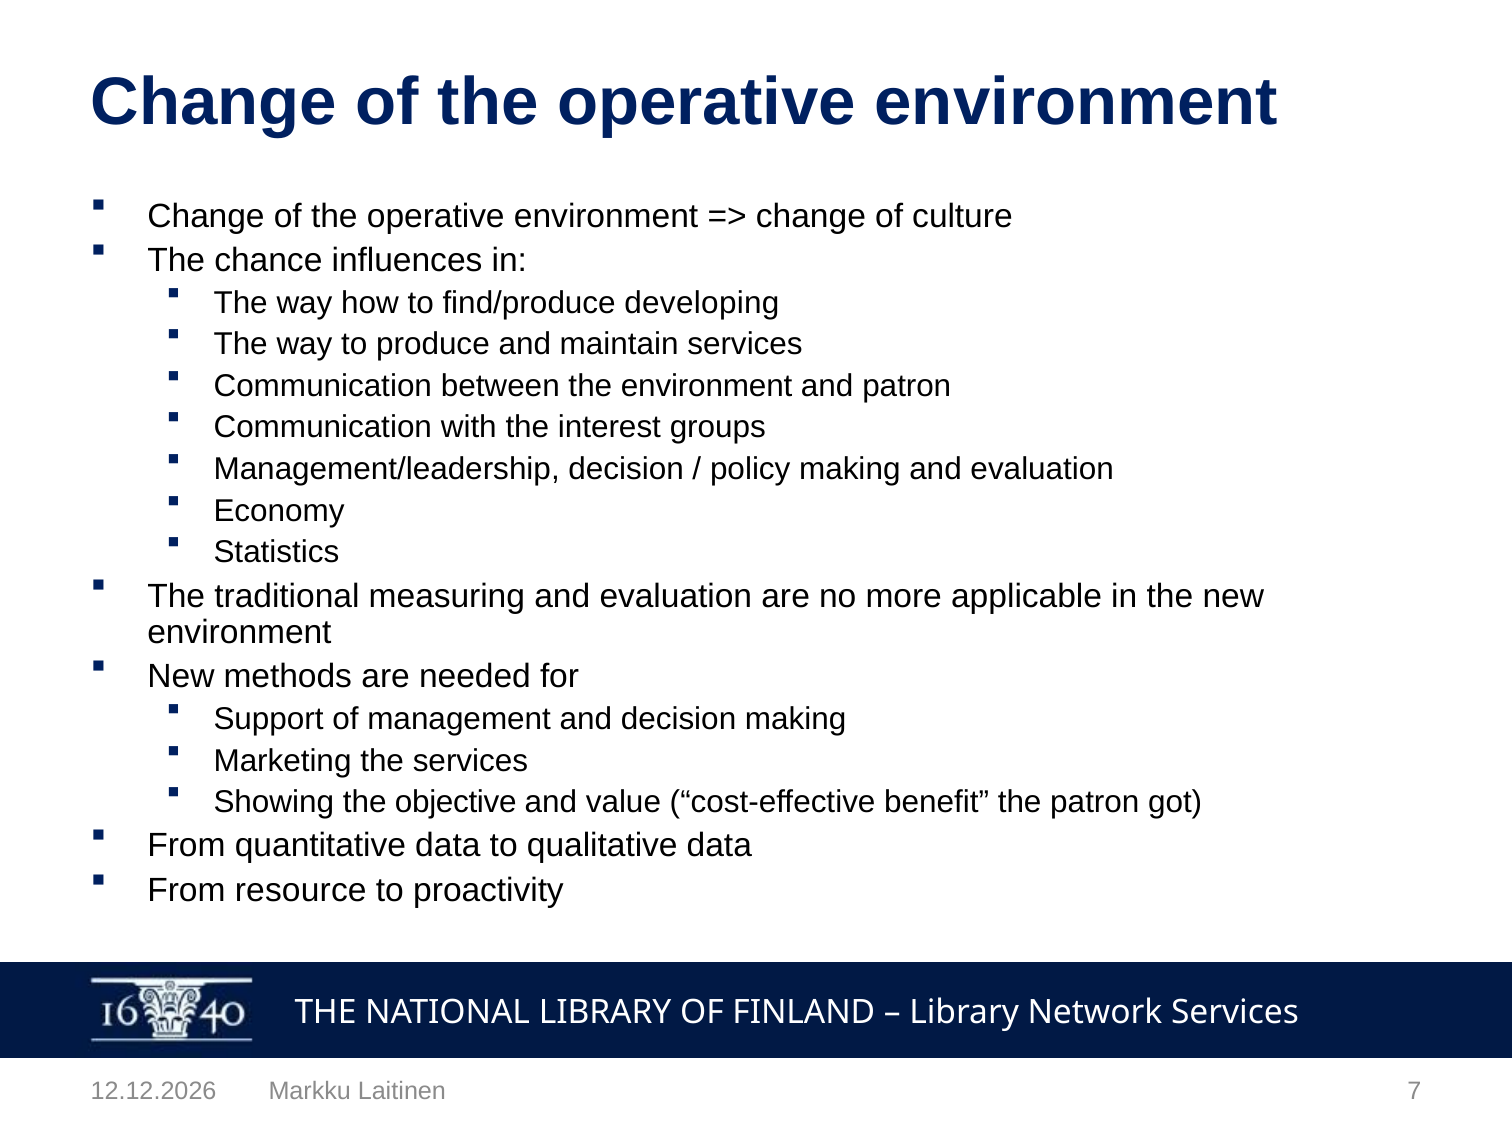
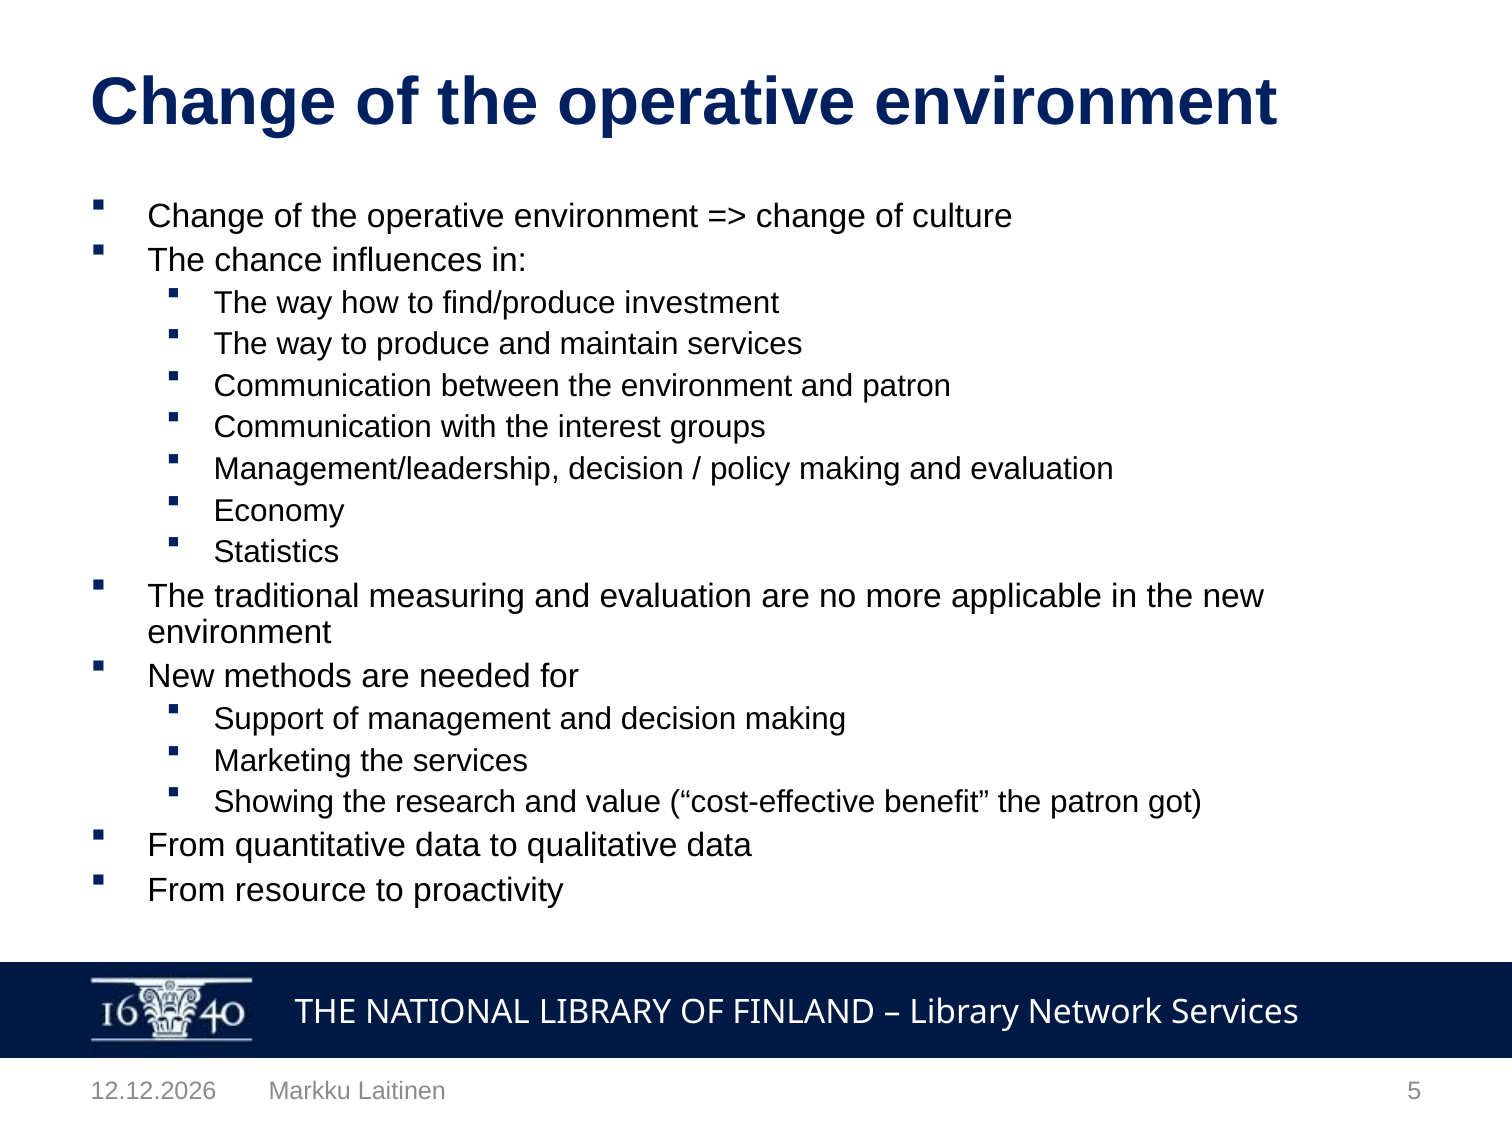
developing: developing -> investment
objective: objective -> research
7: 7 -> 5
